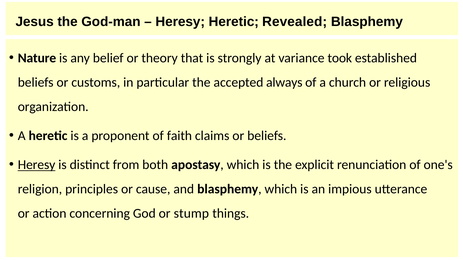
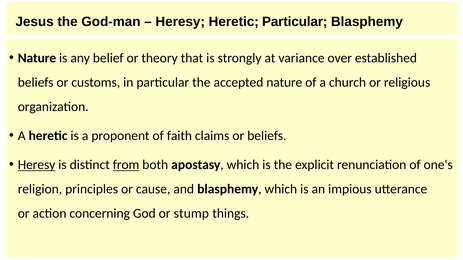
Heretic Revealed: Revealed -> Particular
took: took -> over
accepted always: always -> nature
from underline: none -> present
